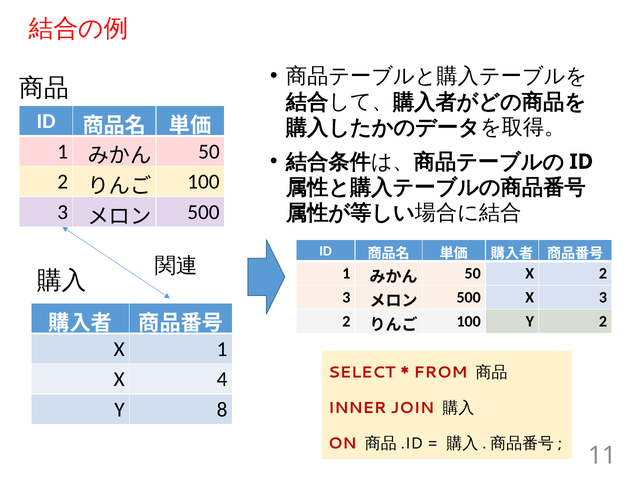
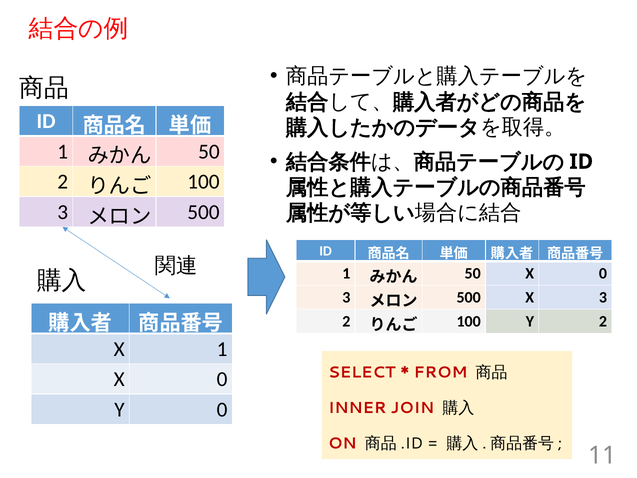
50 X 2: 2 -> 0
4 at (222, 379): 4 -> 0
Y 8: 8 -> 0
